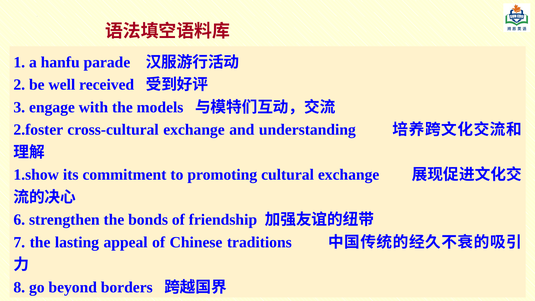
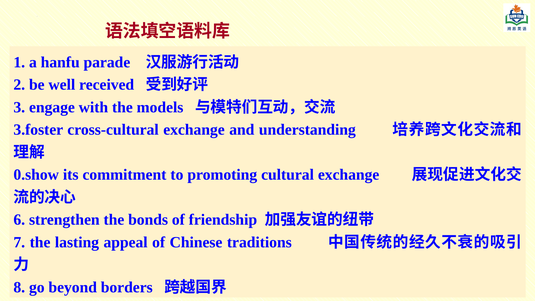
2.foster: 2.foster -> 3.foster
1.show: 1.show -> 0.show
